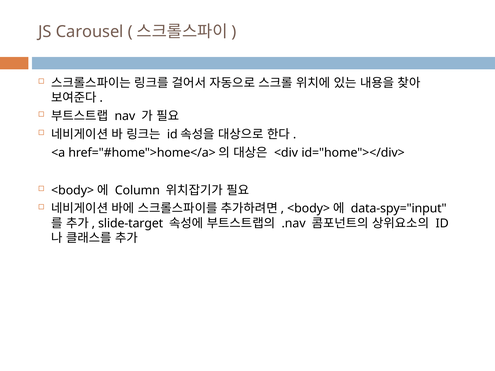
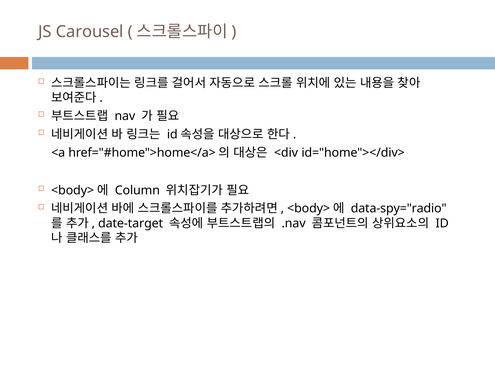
data-spy="input: data-spy="input -> data-spy="radio
slide-target: slide-target -> date-target
